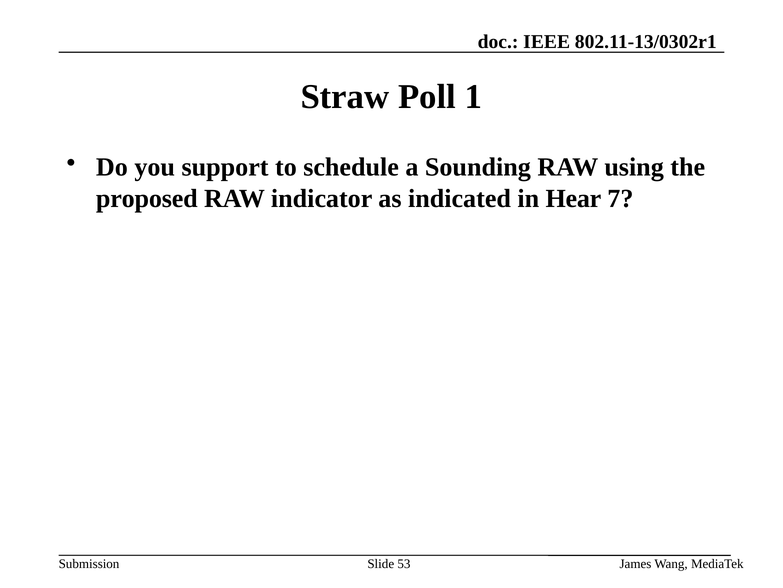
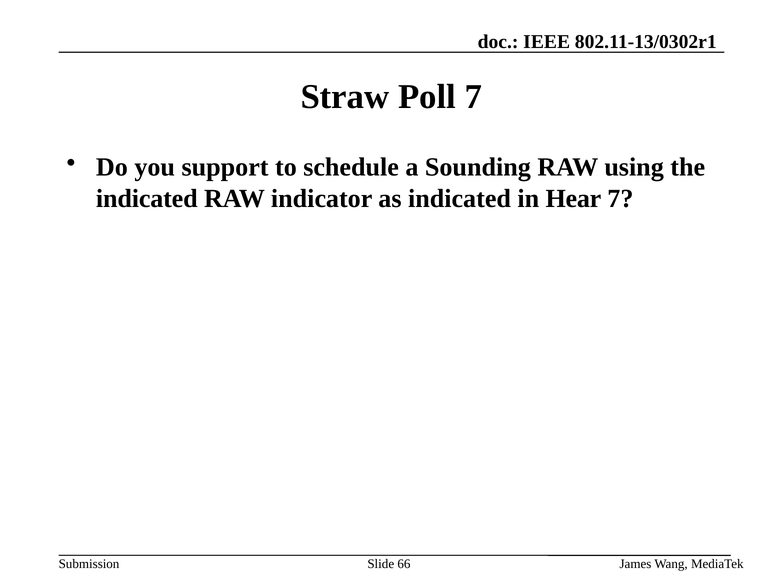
Poll 1: 1 -> 7
proposed at (147, 198): proposed -> indicated
53: 53 -> 66
